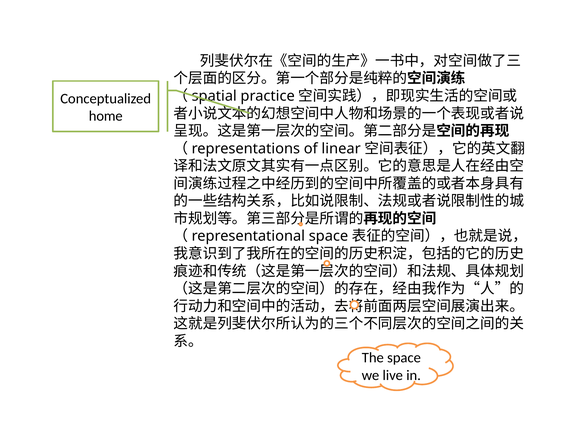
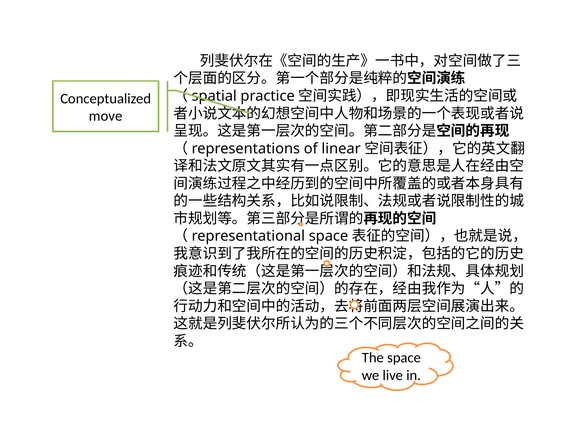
home: home -> move
